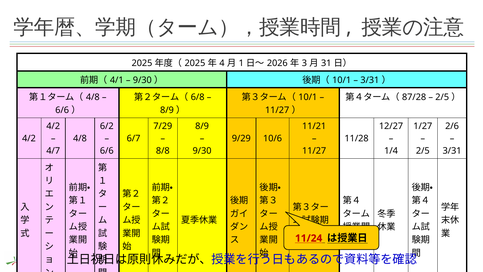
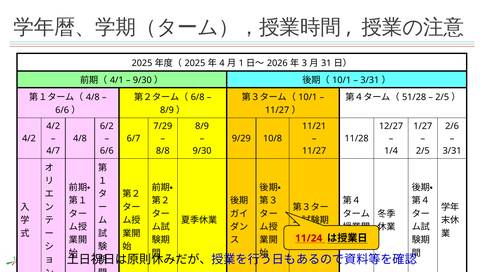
87/28: 87/28 -> 51/28
10/6: 10/6 -> 10/8
